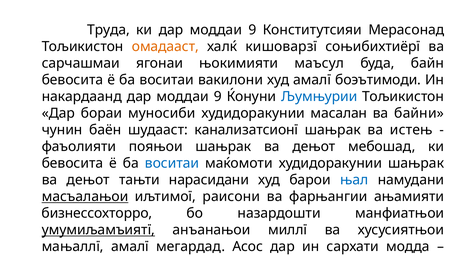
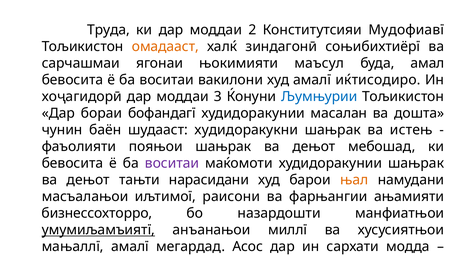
ки дар моддаи 9: 9 -> 2
Мерасонад: Мерасонад -> Мудофиавї
кишоварзї: кишоварзї -> зиндагонӣ
байн: байн -> амал
боэътимоди: боэътимоди -> иќтисодиро
накардаанд: накардаанд -> хоҷагидорӣ
9 at (218, 97): 9 -> 3
муносиби: муносиби -> бофандагї
байни: байни -> дошта
канализатсионї: канализатсионї -> худидоракукни
воситаи at (172, 163) colour: blue -> purple
њал at (354, 180) colour: blue -> orange
масъалањои underline: present -> none
